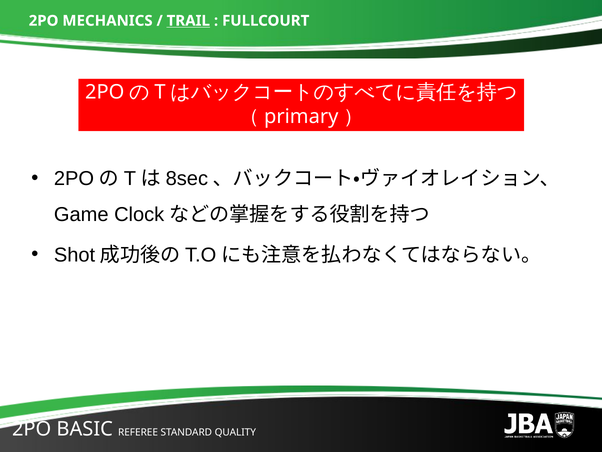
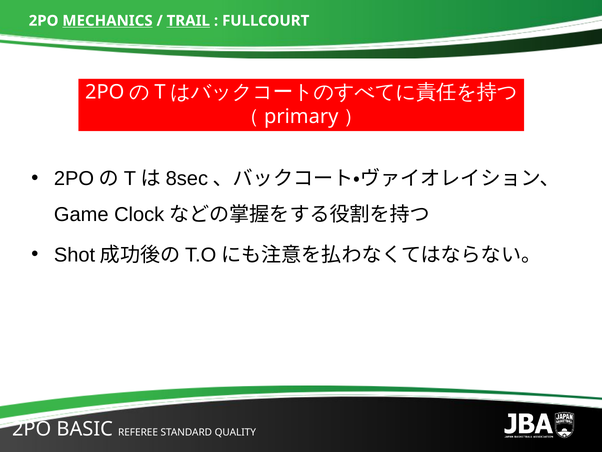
MECHANICS underline: none -> present
